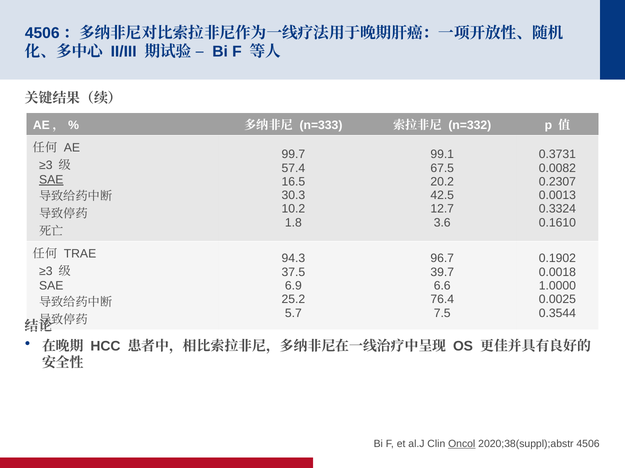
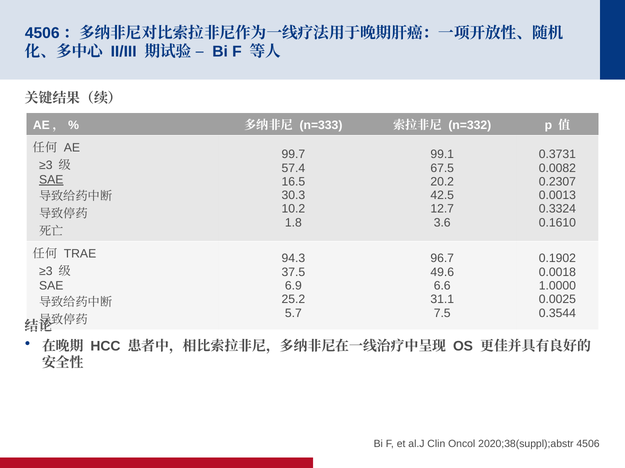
39.7: 39.7 -> 49.6
76.4: 76.4 -> 31.1
Oncol underline: present -> none
